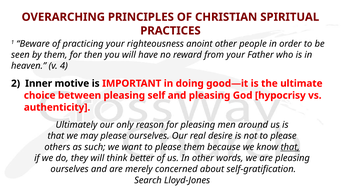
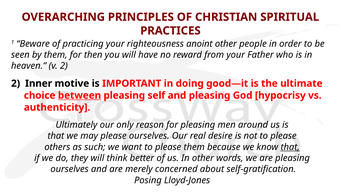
v 4: 4 -> 2
between underline: none -> present
Search: Search -> Posing
